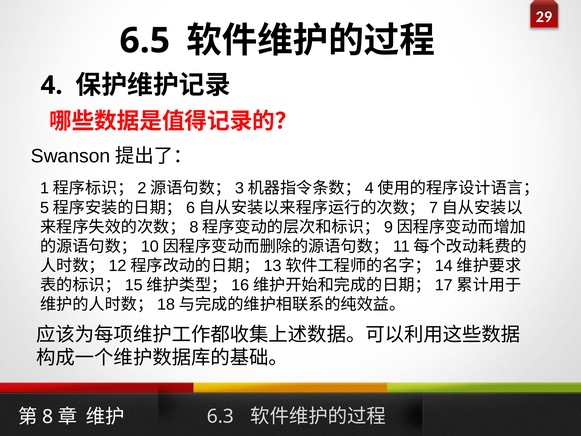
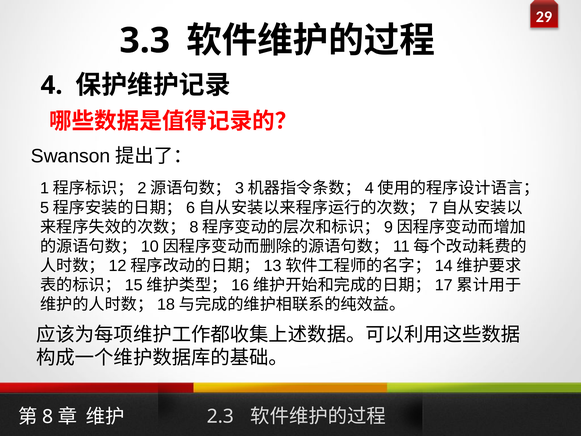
6.5: 6.5 -> 3.3
6.3: 6.3 -> 2.3
